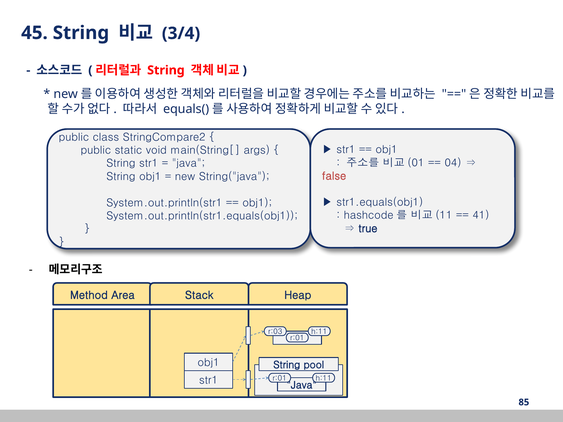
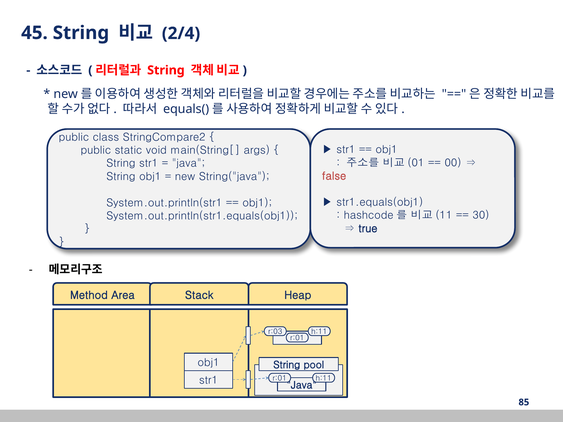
3/4: 3/4 -> 2/4
04: 04 -> 00
41: 41 -> 30
